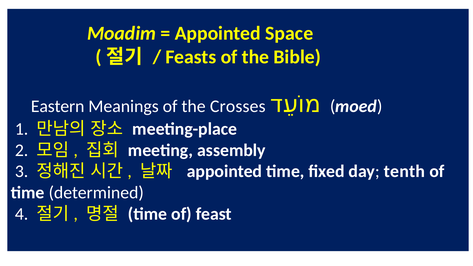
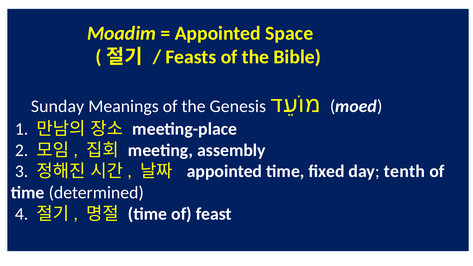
Eastern: Eastern -> Sunday
Crosses: Crosses -> Genesis
